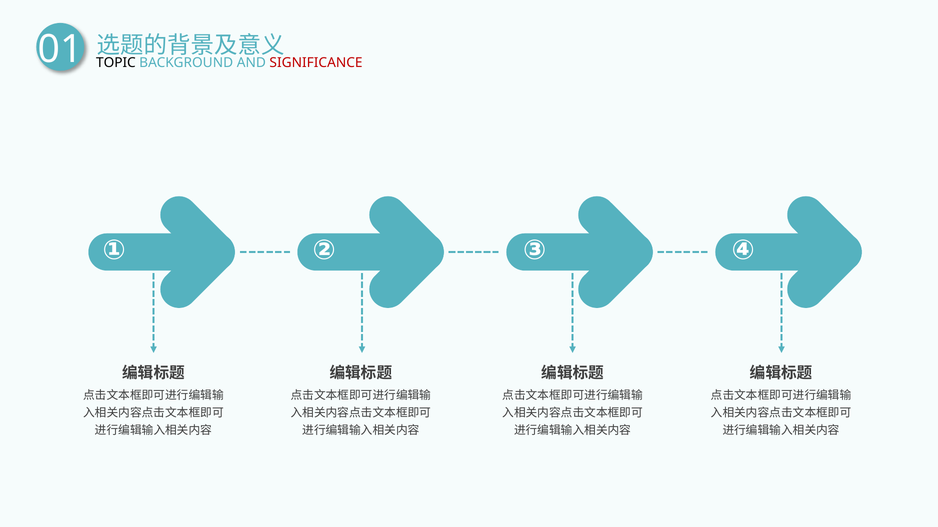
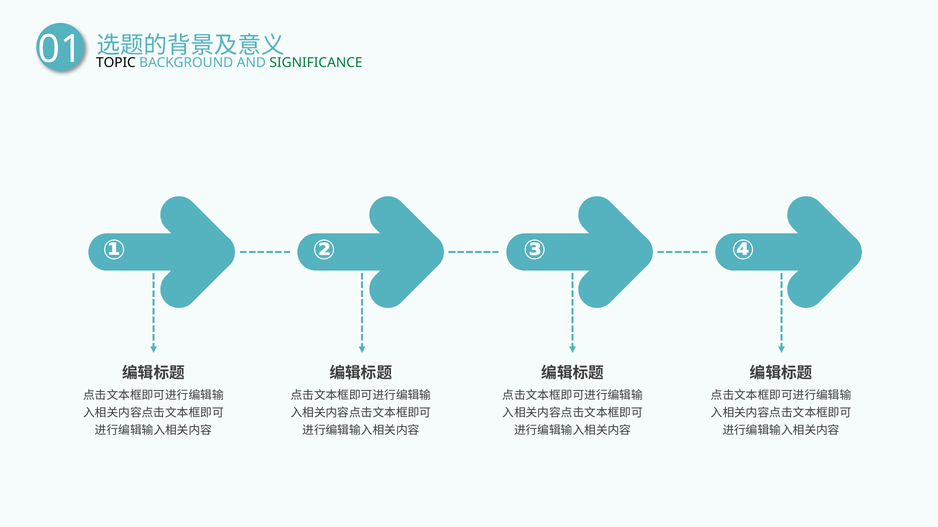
SIGNIFICANCE colour: red -> green
